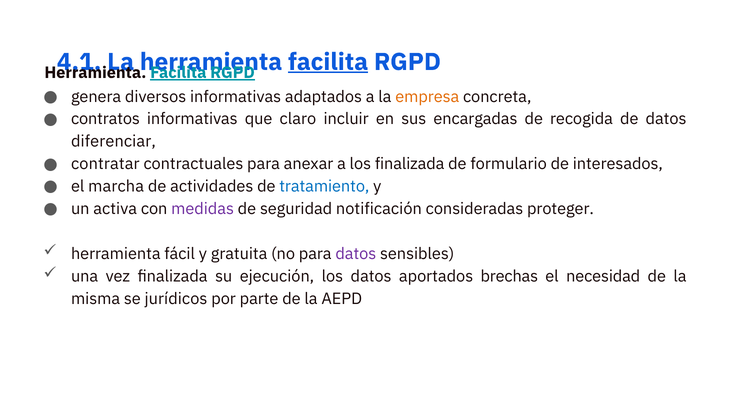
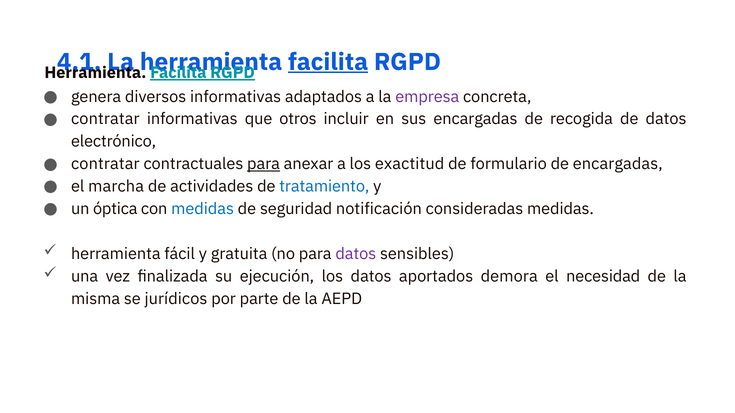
empresa colour: orange -> purple
contratos at (105, 119): contratos -> contratar
claro: claro -> otros
diferenciar: diferenciar -> electrónico
para at (264, 164) underline: none -> present
los finalizada: finalizada -> exactitud
de interesados: interesados -> encargadas
activa: activa -> óptica
medidas at (203, 209) colour: purple -> blue
consideradas proteger: proteger -> medidas
brechas: brechas -> demora
